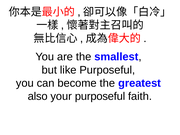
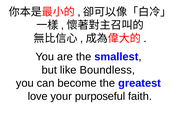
like Purposeful: Purposeful -> Boundless
also: also -> love
